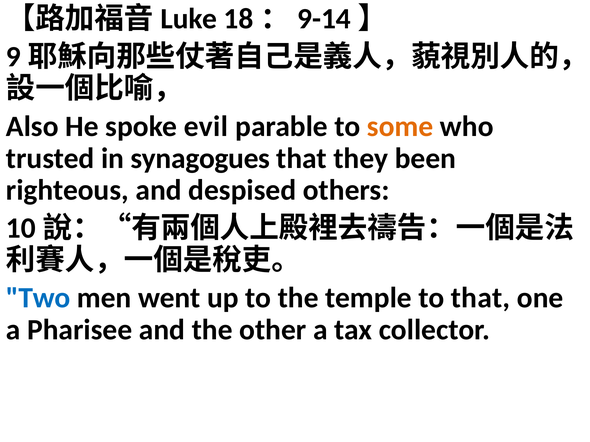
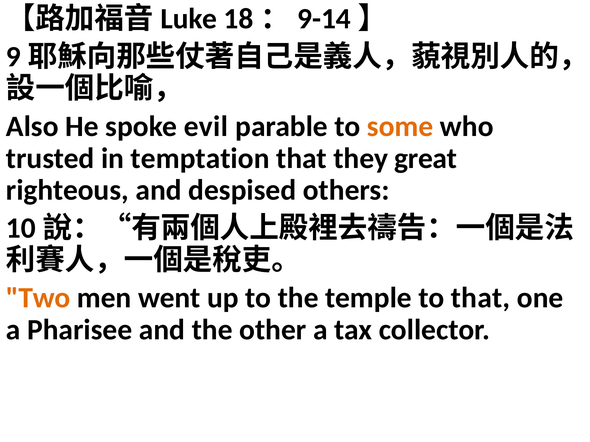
synagogues: synagogues -> temptation
been: been -> great
Two colour: blue -> orange
